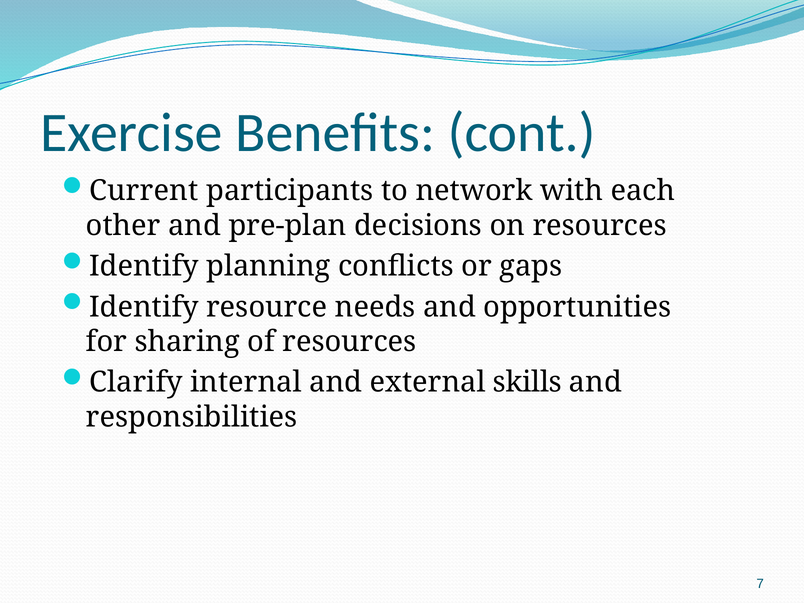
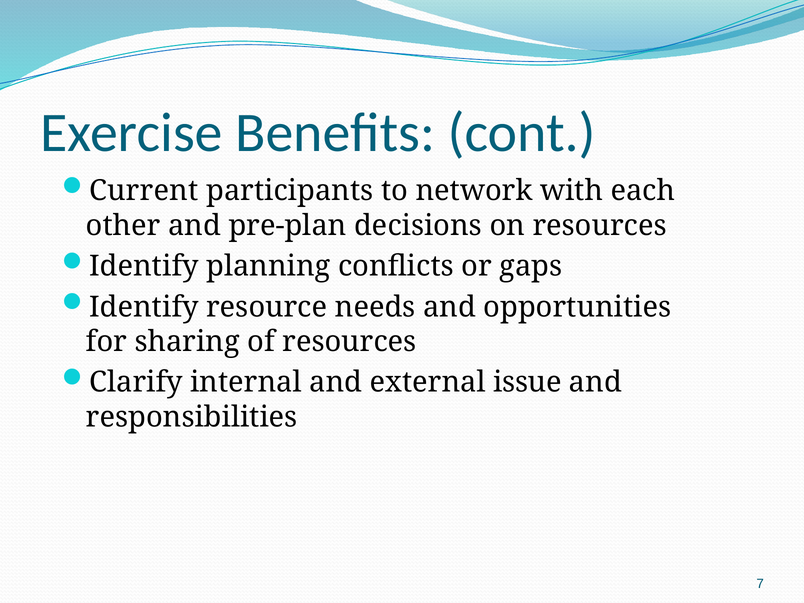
skills: skills -> issue
